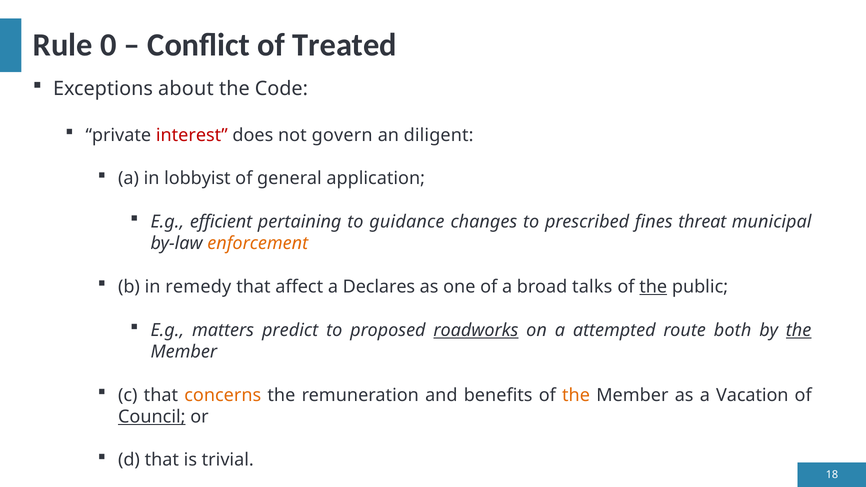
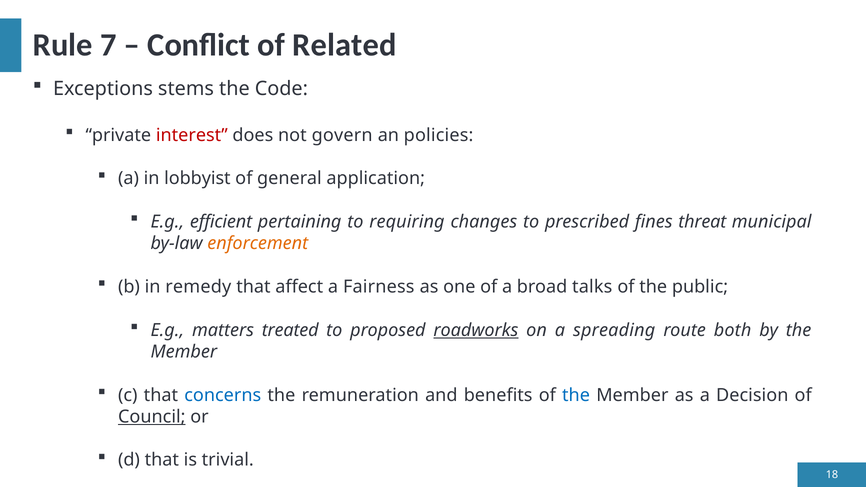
0: 0 -> 7
Treated: Treated -> Related
about: about -> stems
diligent: diligent -> policies
guidance: guidance -> requiring
Declares: Declares -> Fairness
the at (653, 287) underline: present -> none
predict: predict -> treated
attempted: attempted -> spreading
the at (799, 330) underline: present -> none
concerns colour: orange -> blue
the at (576, 395) colour: orange -> blue
Vacation: Vacation -> Decision
